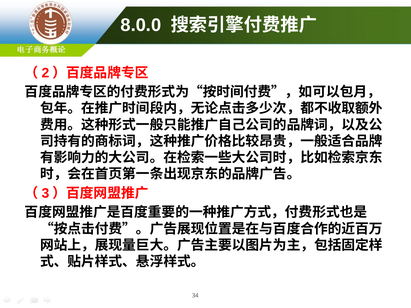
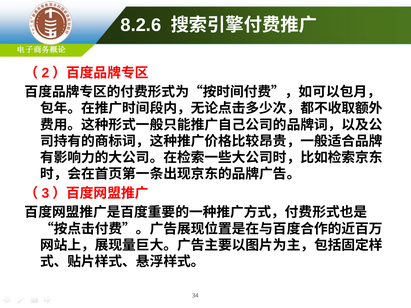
8.0.0: 8.0.0 -> 8.2.6
